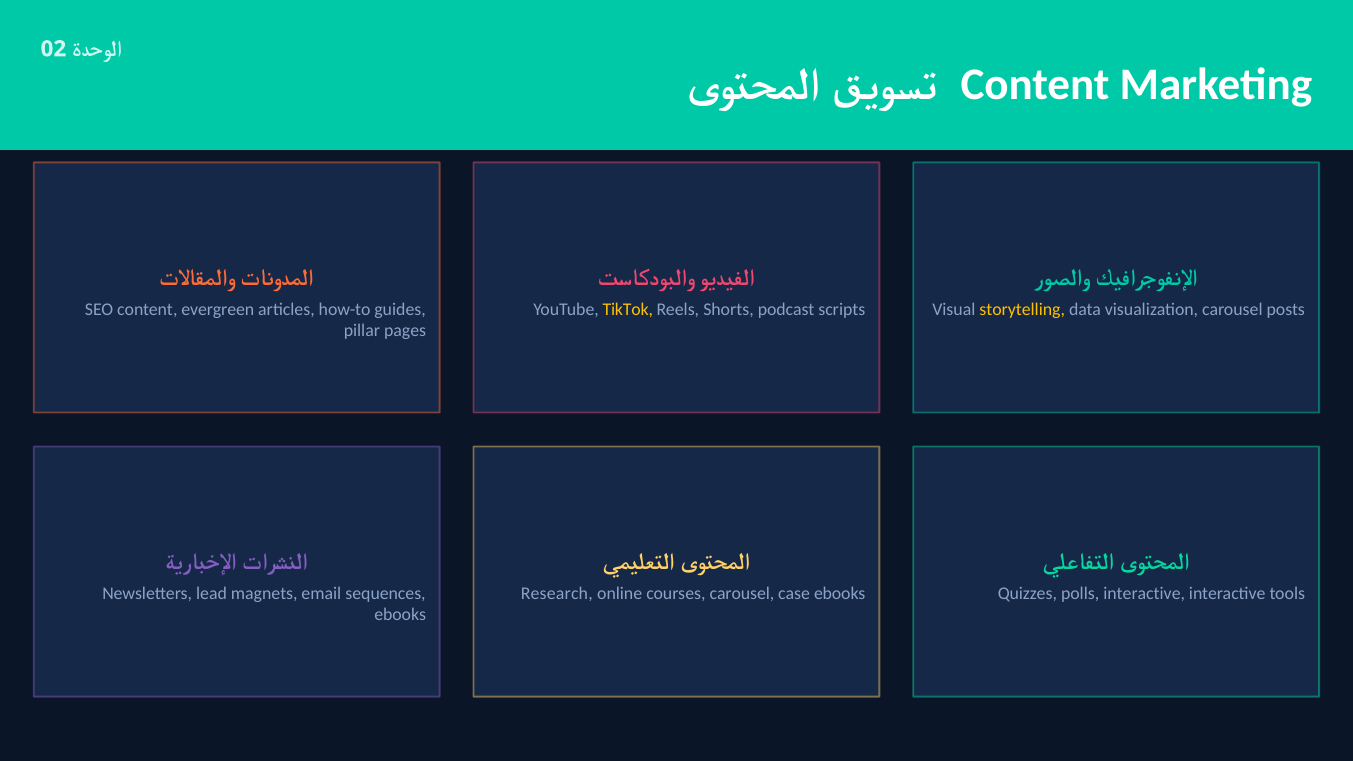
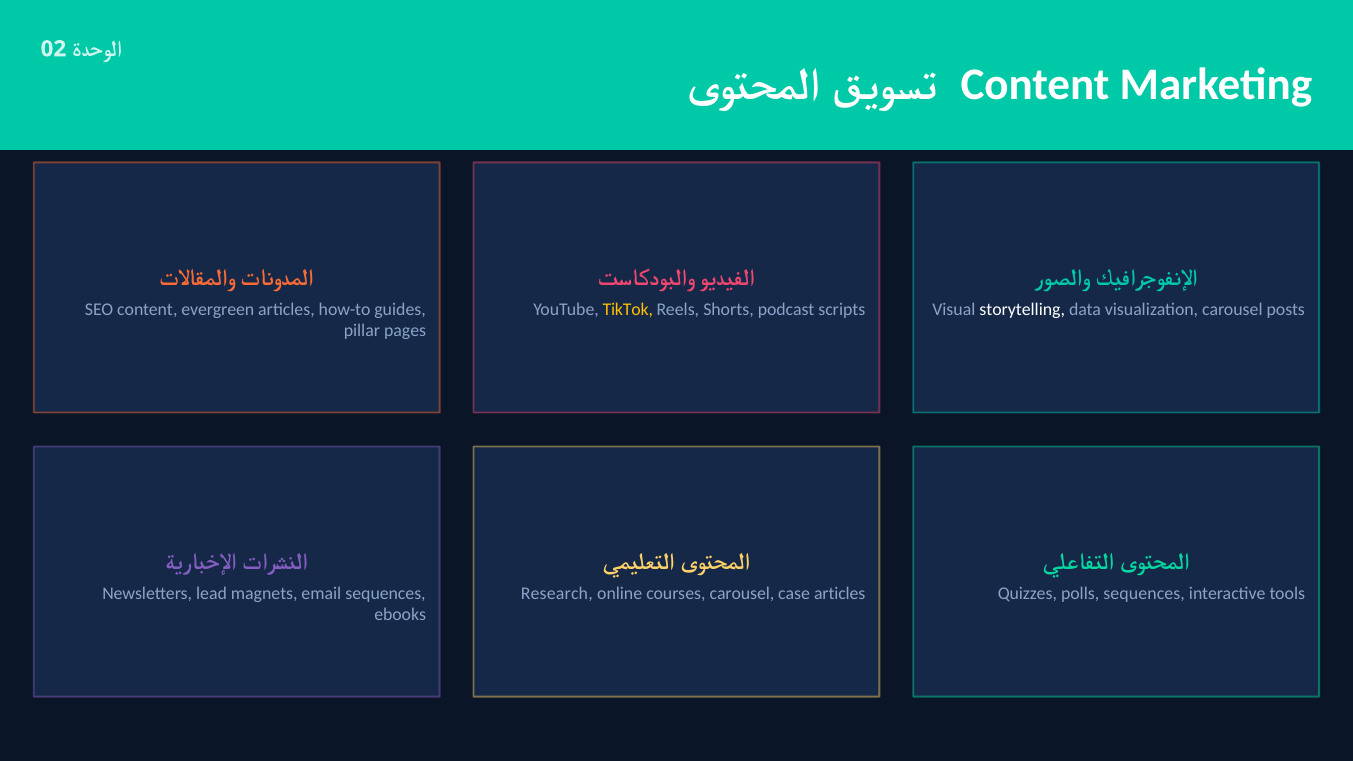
storytelling colour: yellow -> white
case ebooks: ebooks -> articles
polls interactive: interactive -> sequences
